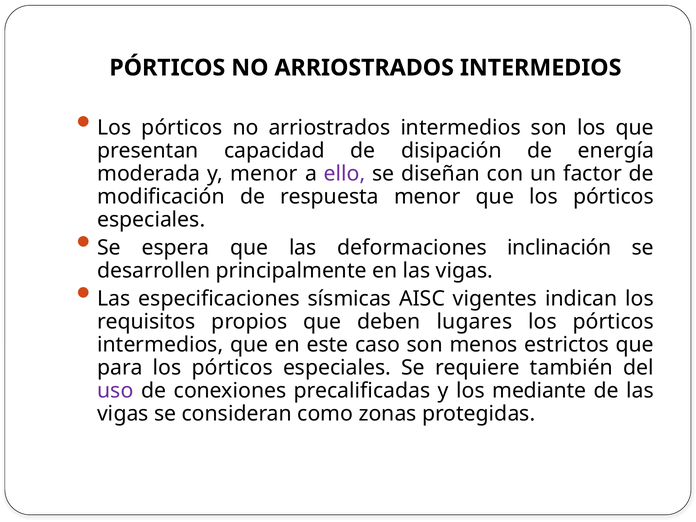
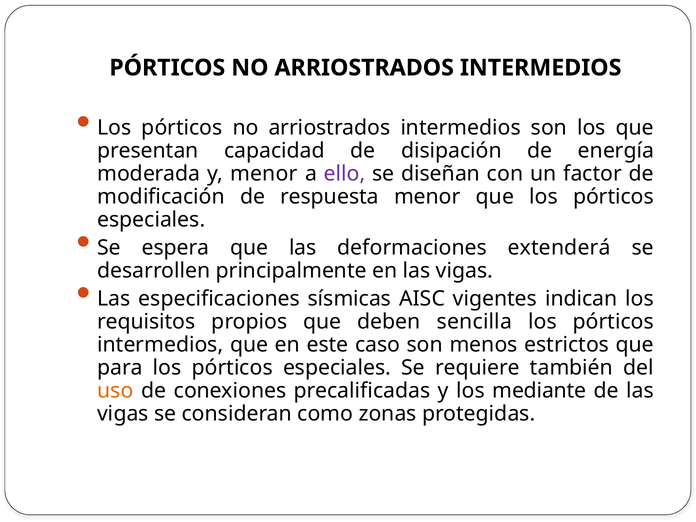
inclinación: inclinación -> extenderá
lugares: lugares -> sencilla
uso colour: purple -> orange
